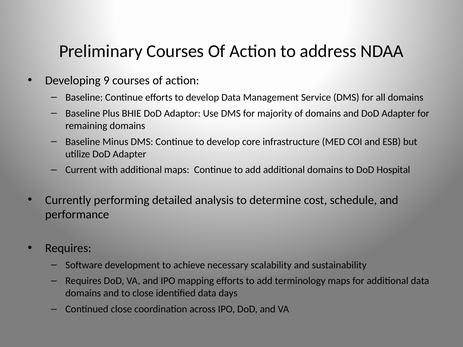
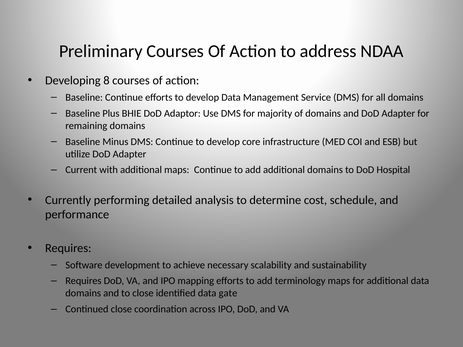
9: 9 -> 8
days: days -> gate
